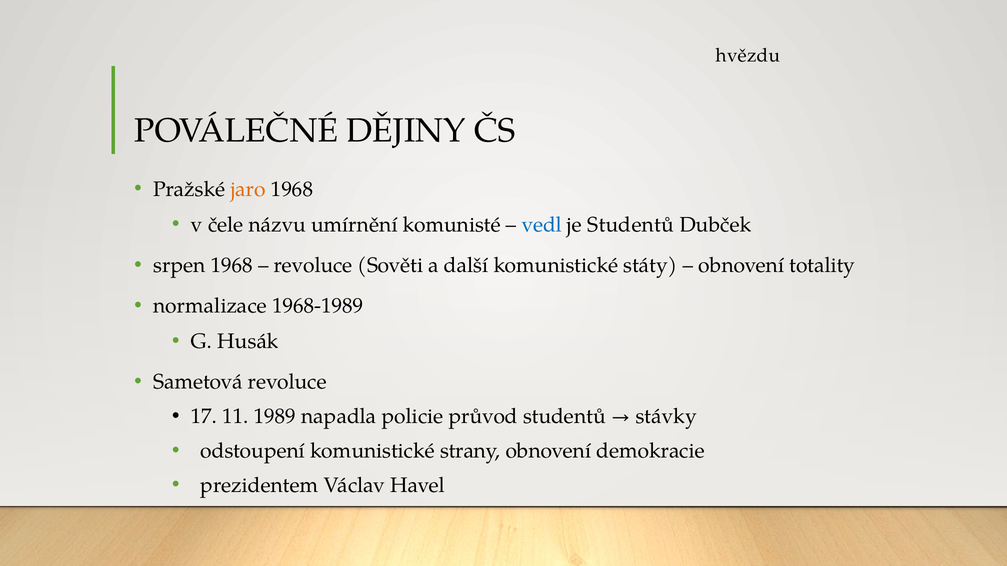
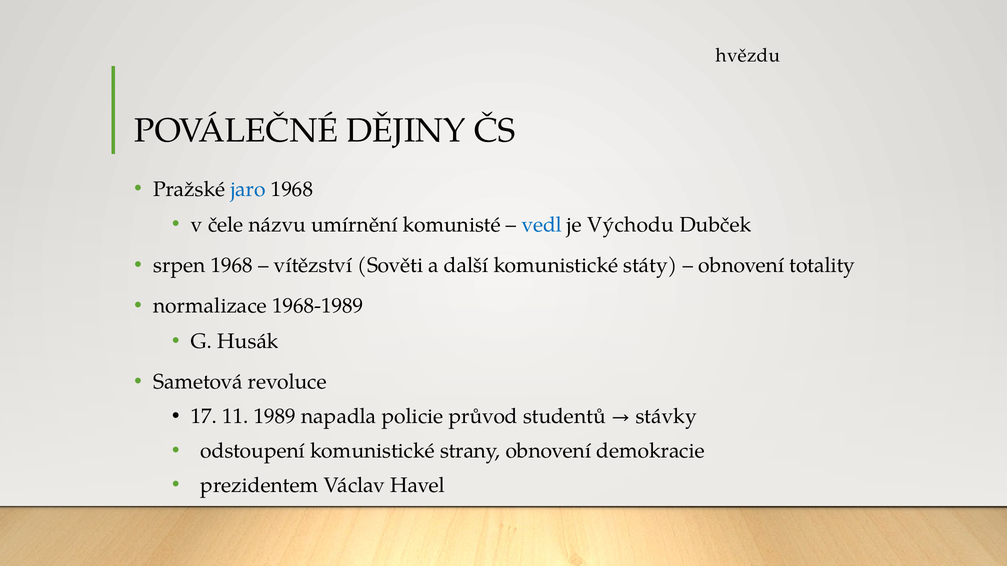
jaro colour: orange -> blue
je Studentů: Studentů -> Východu
revoluce at (313, 265): revoluce -> vítězství
